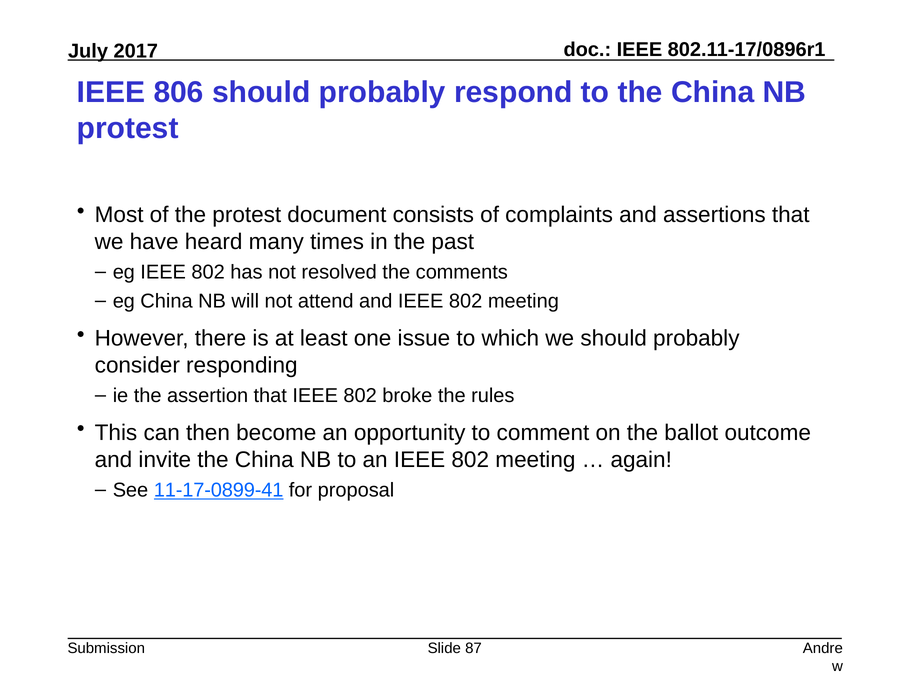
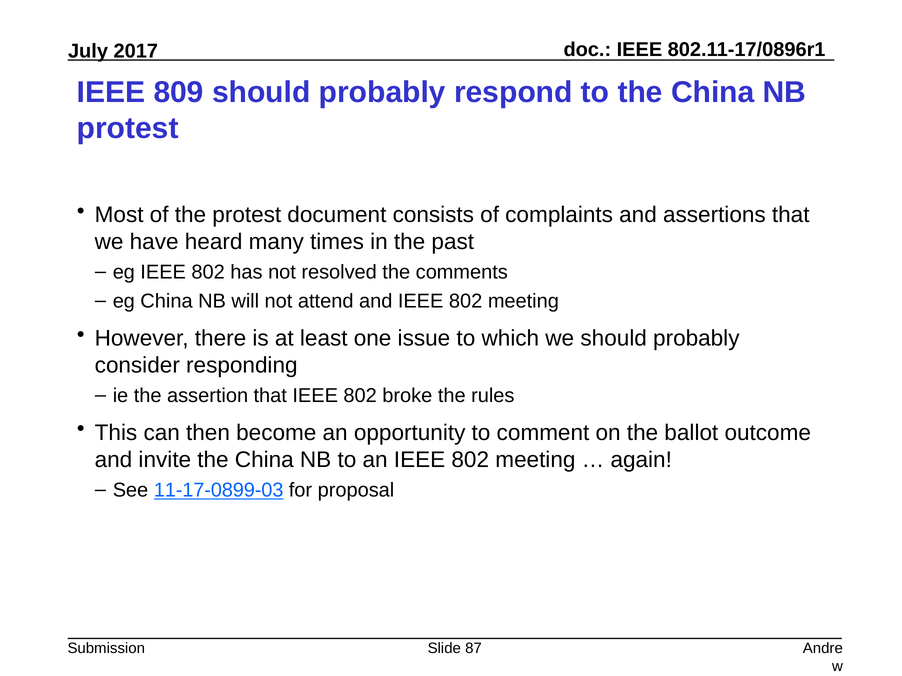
806: 806 -> 809
11-17-0899-41: 11-17-0899-41 -> 11-17-0899-03
